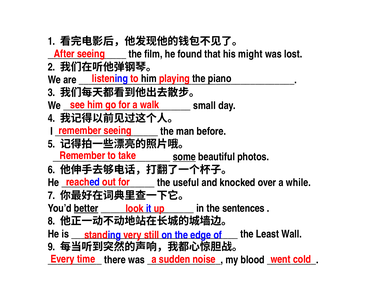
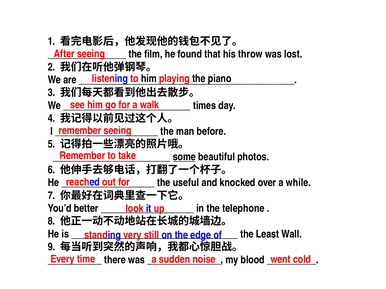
might: might -> throw
small: small -> times
better underline: present -> none
sentences: sentences -> telephone
